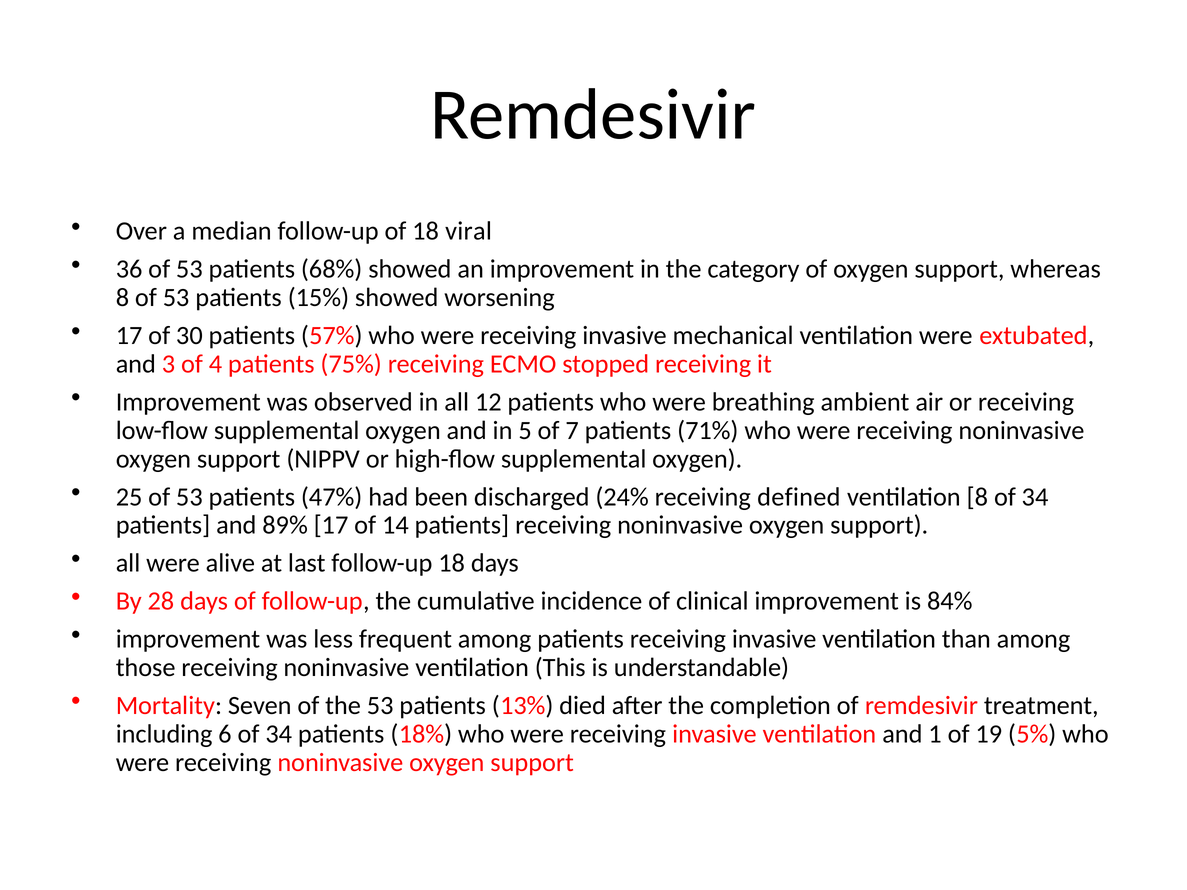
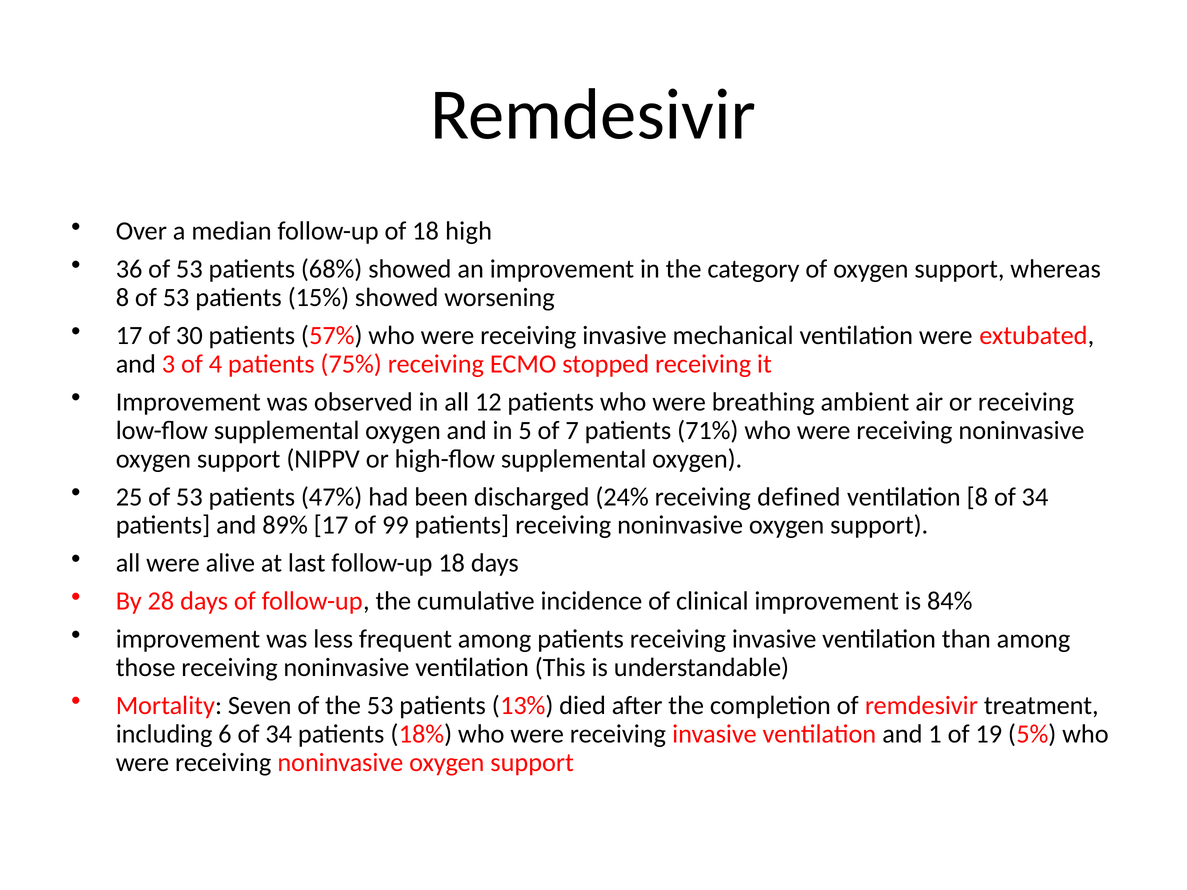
viral: viral -> high
14: 14 -> 99
